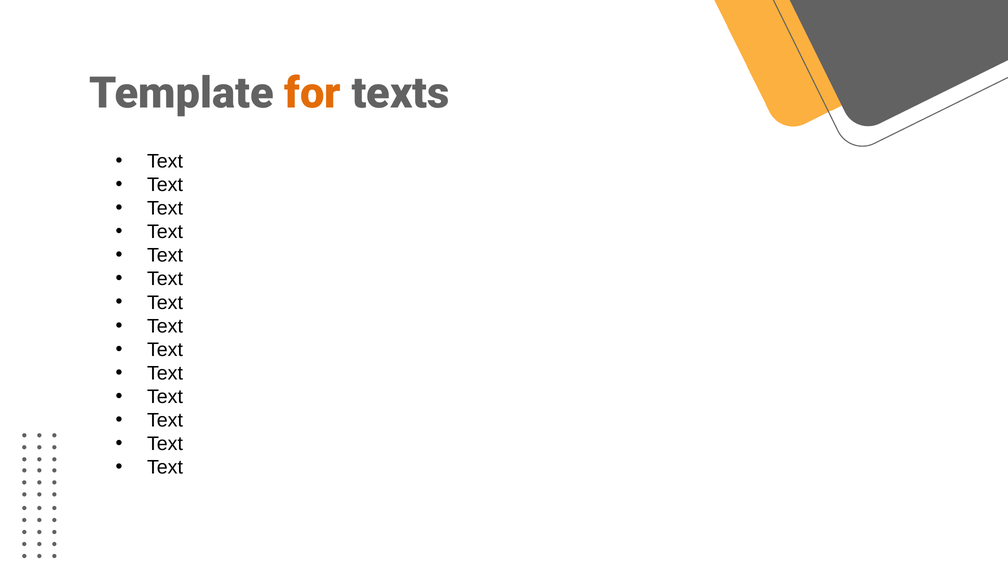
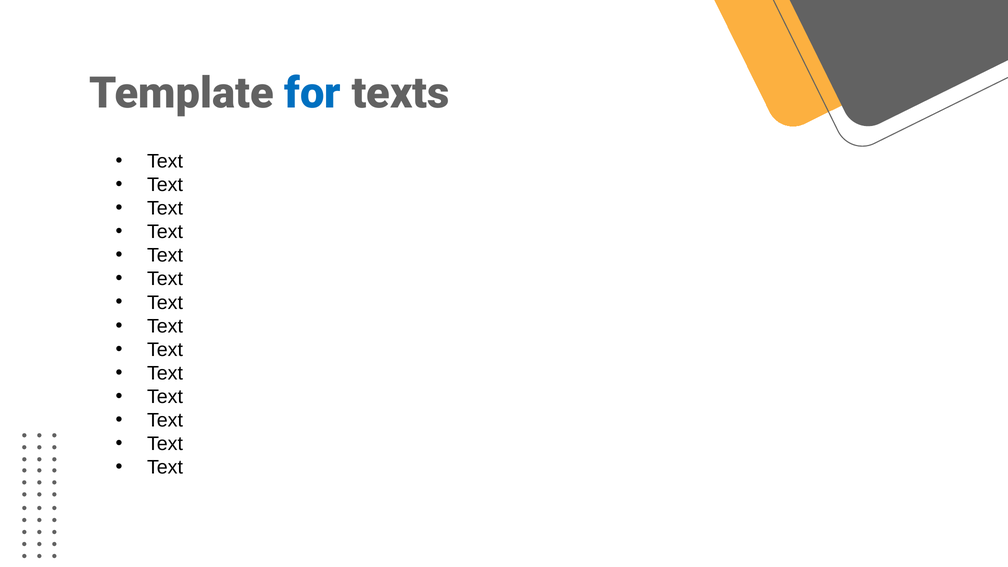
for colour: orange -> blue
